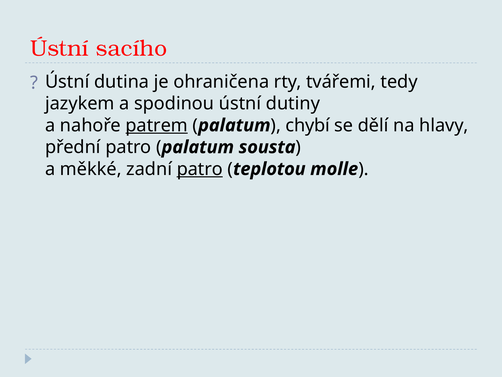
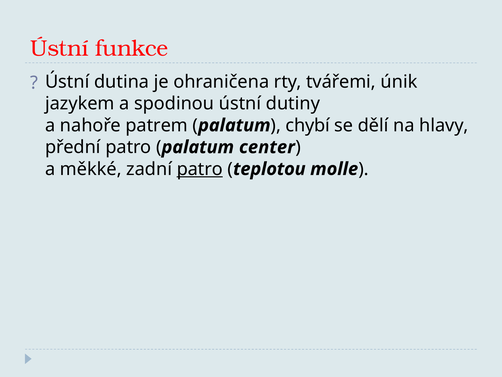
sacího: sacího -> funkce
tedy: tedy -> únik
patrem underline: present -> none
sousta: sousta -> center
